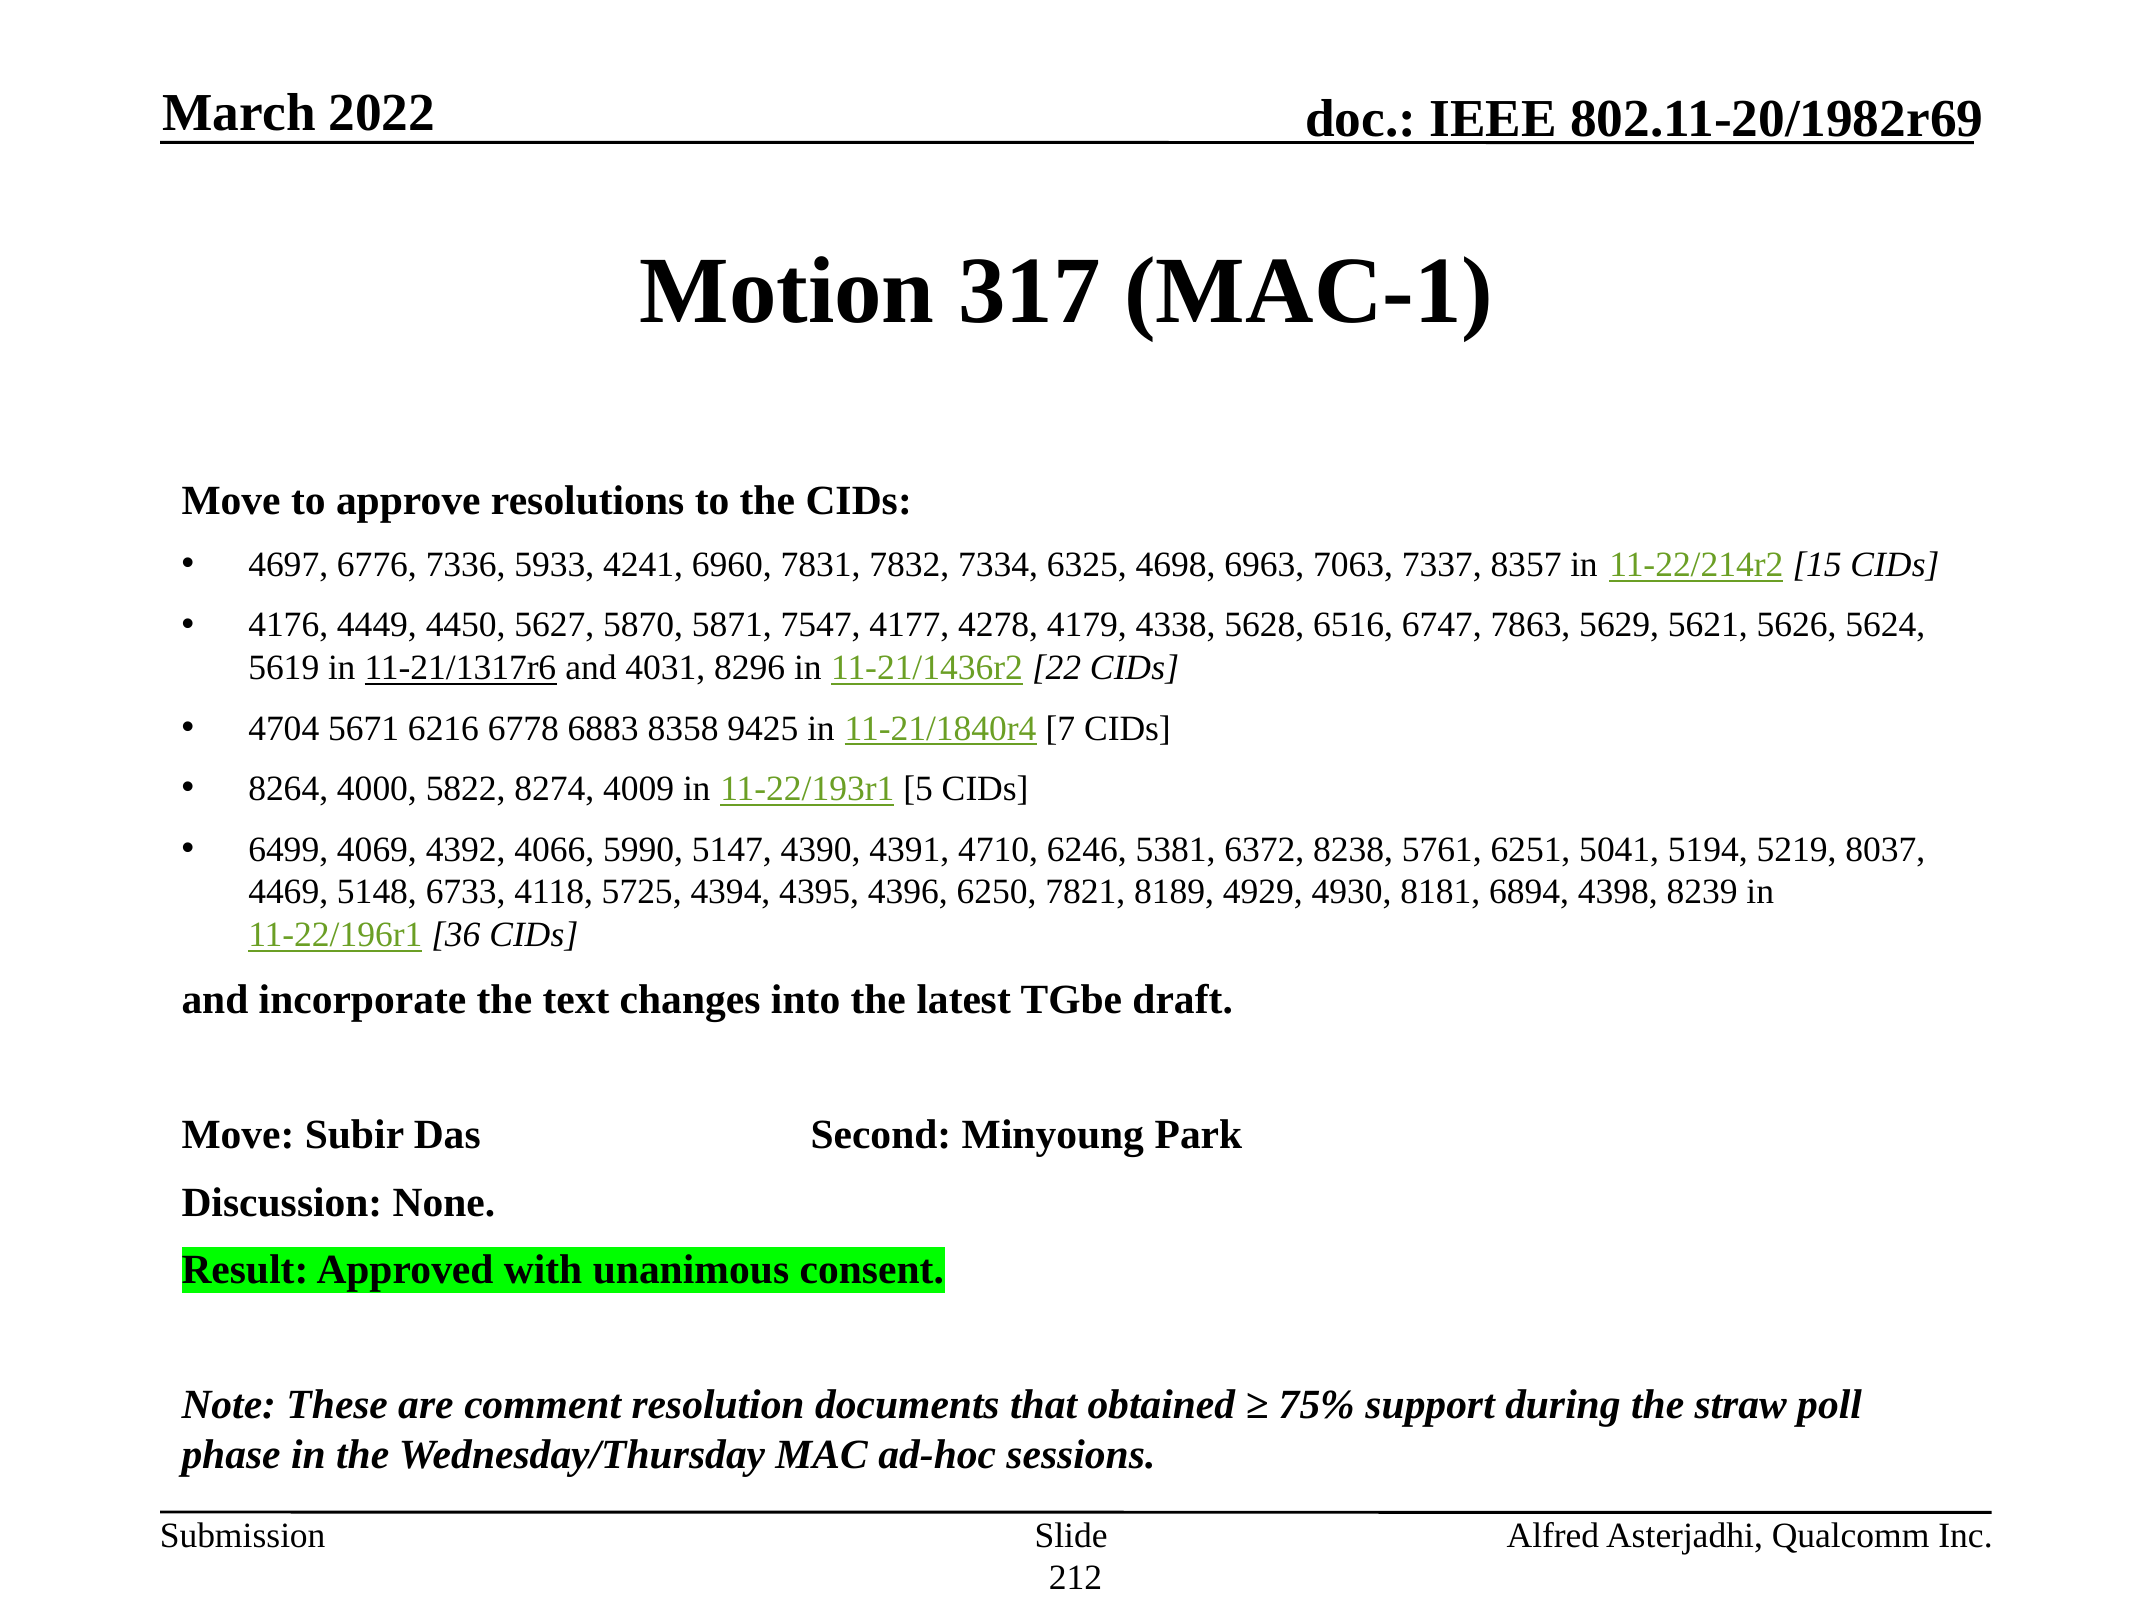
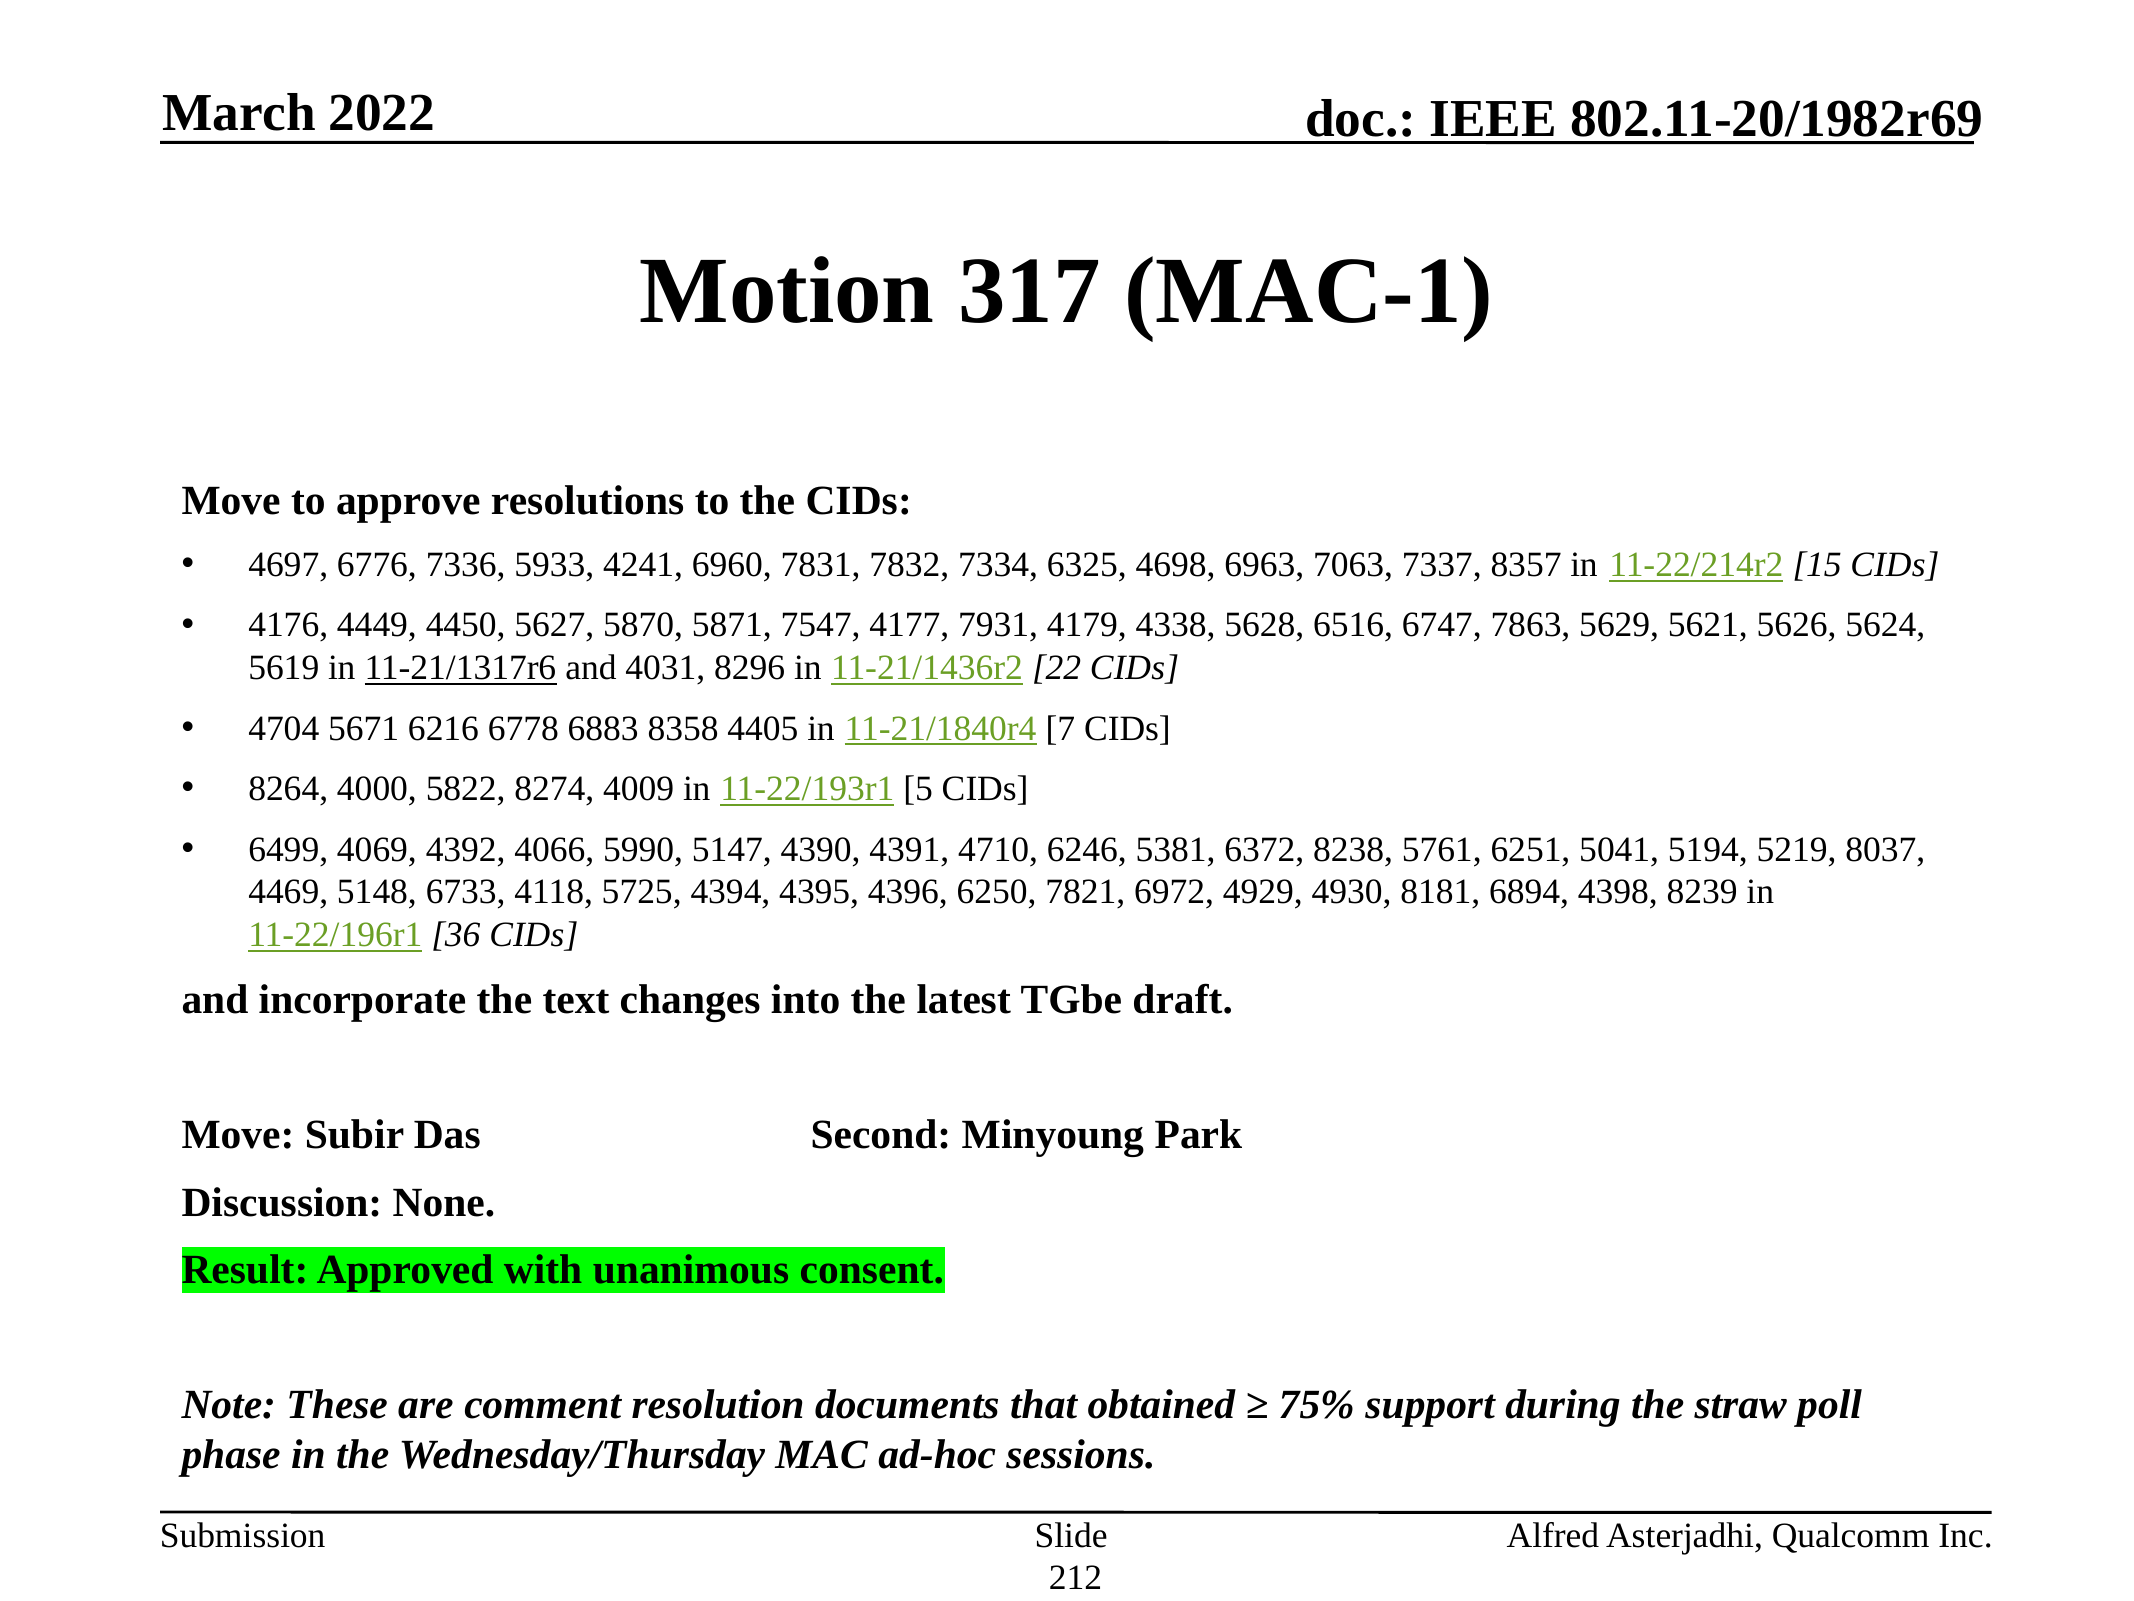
4278: 4278 -> 7931
9425: 9425 -> 4405
8189: 8189 -> 6972
